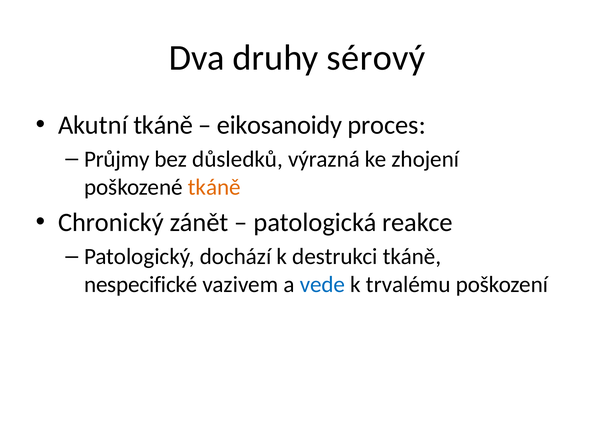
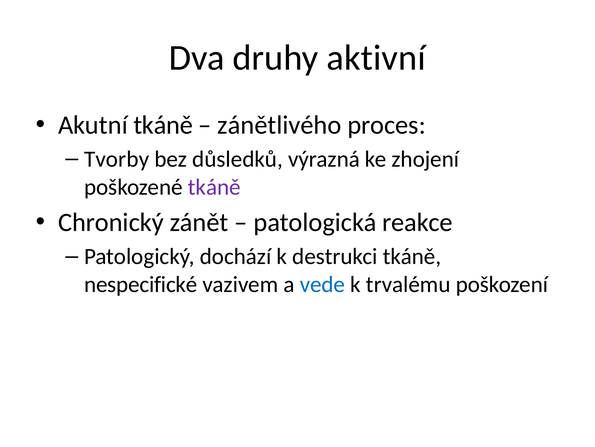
sérový: sérový -> aktivní
eikosanoidy: eikosanoidy -> zánětlivého
Průjmy: Průjmy -> Tvorby
tkáně at (214, 187) colour: orange -> purple
